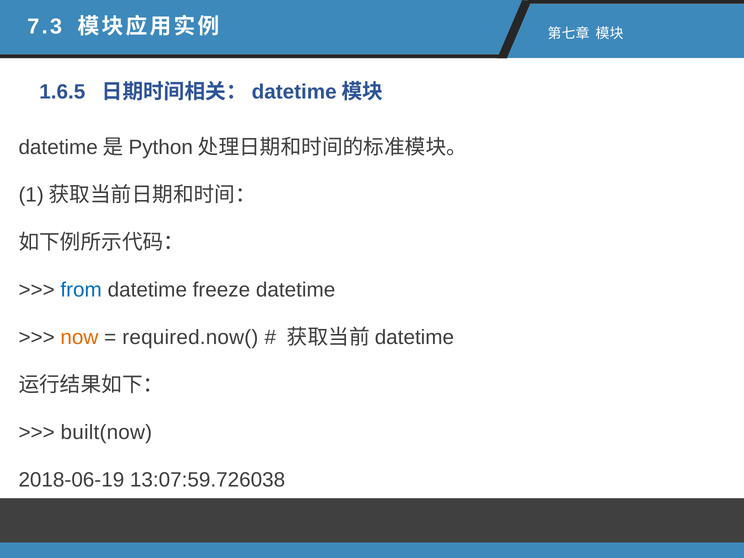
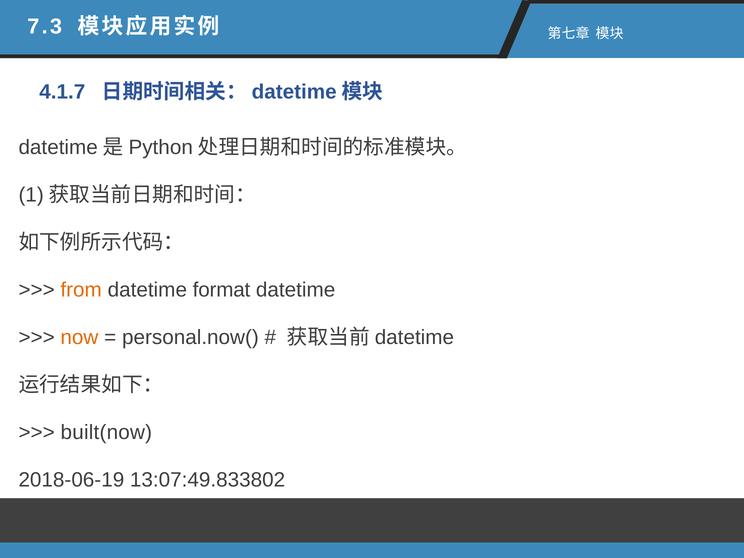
1.6.5: 1.6.5 -> 4.1.7
from colour: blue -> orange
freeze: freeze -> format
required.now(: required.now( -> personal.now(
13:07:59.726038: 13:07:59.726038 -> 13:07:49.833802
